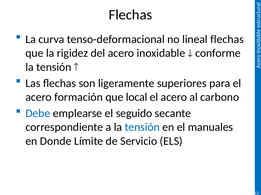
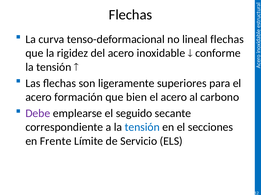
local: local -> bien
Debe colour: blue -> purple
manuales: manuales -> secciones
Donde: Donde -> Frente
